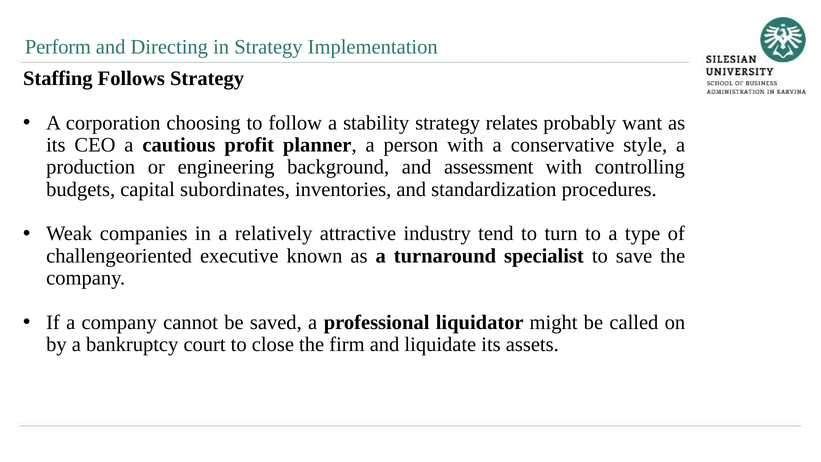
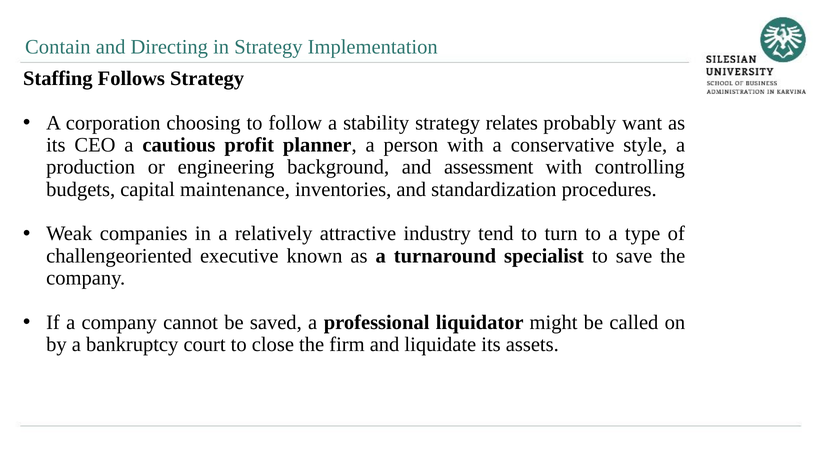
Perform: Perform -> Contain
subordinates: subordinates -> maintenance
